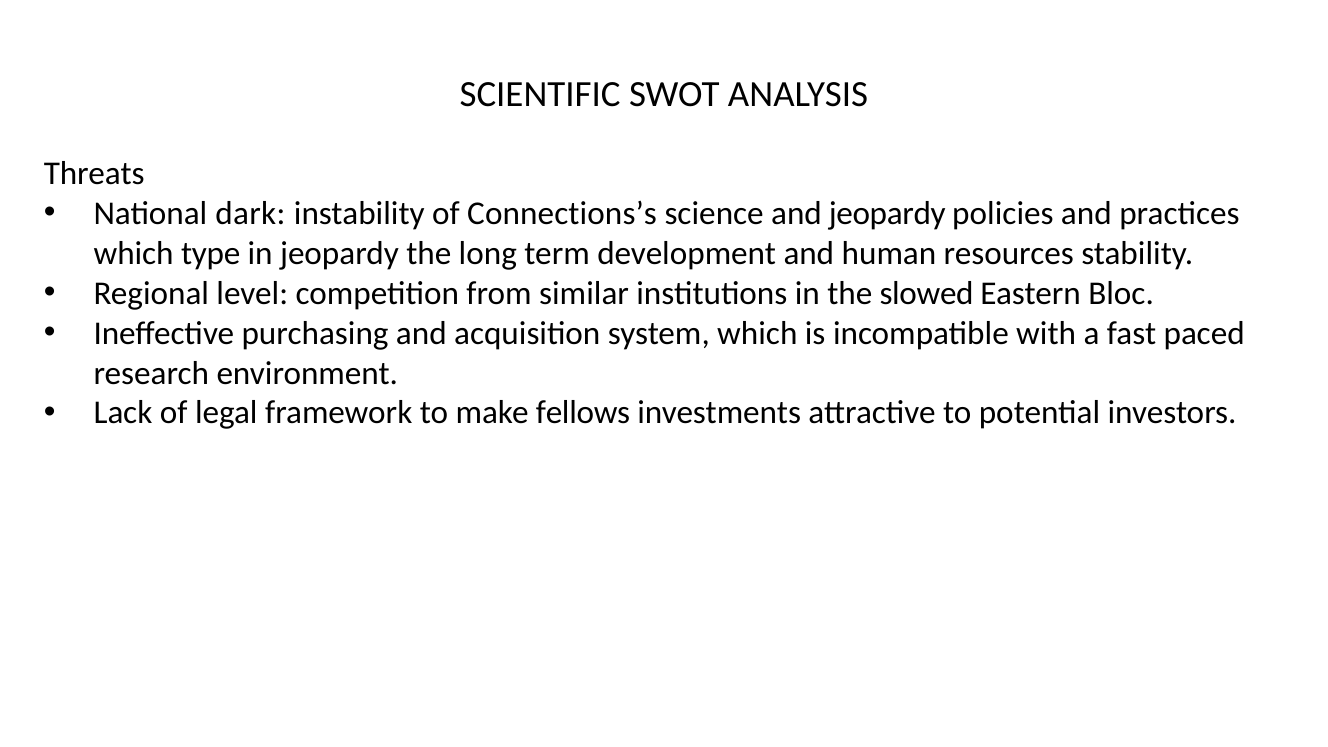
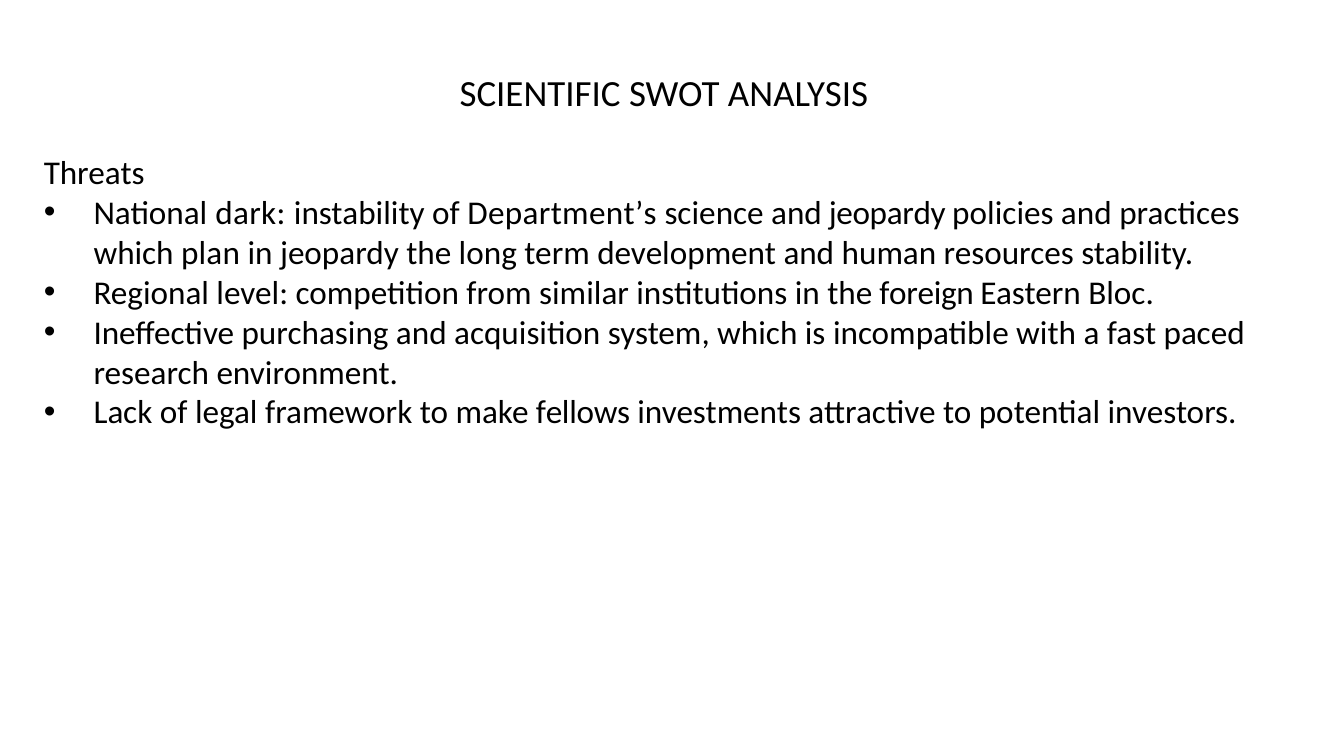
Connections’s: Connections’s -> Department’s
type: type -> plan
slowed: slowed -> foreign
